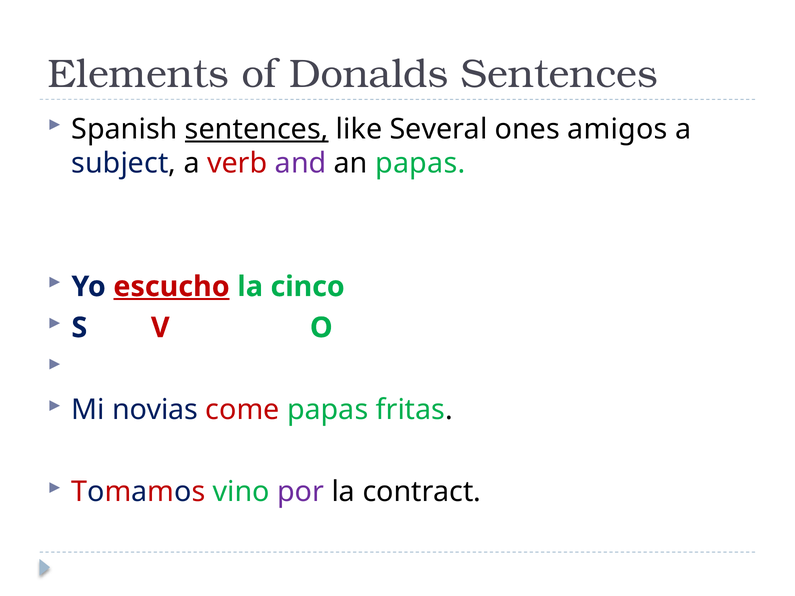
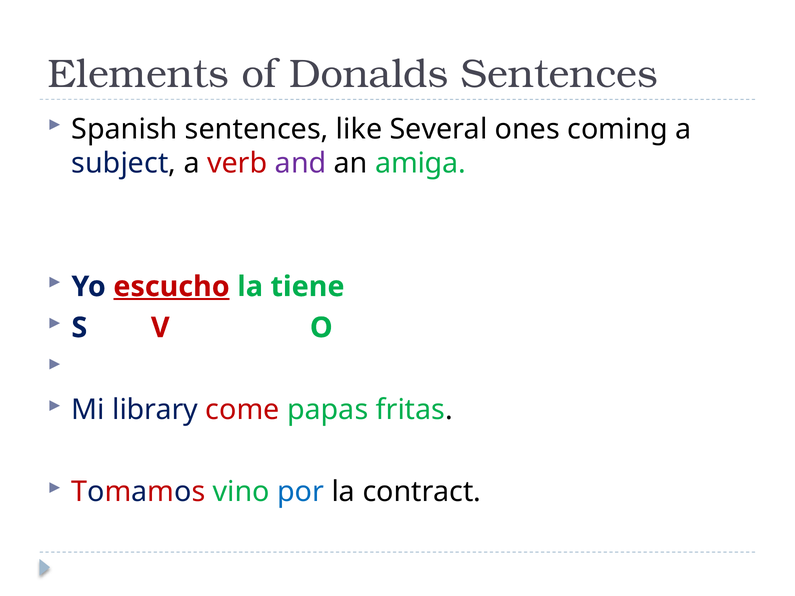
sentences at (257, 129) underline: present -> none
amigos: amigos -> coming
an papas: papas -> amiga
cinco: cinco -> tiene
novias: novias -> library
por colour: purple -> blue
